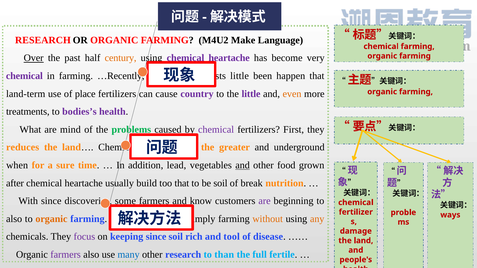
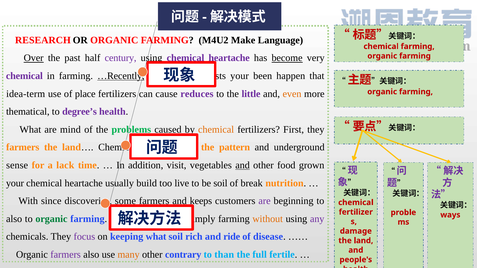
century colour: orange -> purple
become underline: none -> present
…Recently underline: none -> present
little at (240, 76): little -> your
land-term: land-term -> idea-term
country: country -> reduces
treatments: treatments -> thematical
bodies’s: bodies’s -> degree’s
chemical at (216, 130) colour: purple -> orange
reduces at (23, 148): reduces -> farmers
greater: greater -> pattern
when: when -> sense
sure: sure -> lack
lead: lead -> visit
after at (15, 183): after -> your
too that: that -> live
know: know -> keeps
organic at (51, 219) colour: orange -> green
any colour: orange -> purple
keeping since: since -> what
tool: tool -> ride
many colour: blue -> orange
other research: research -> contrary
